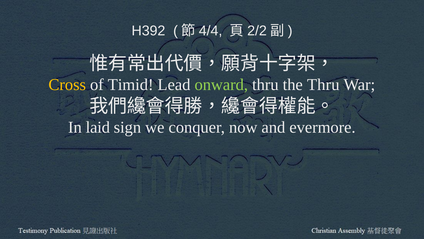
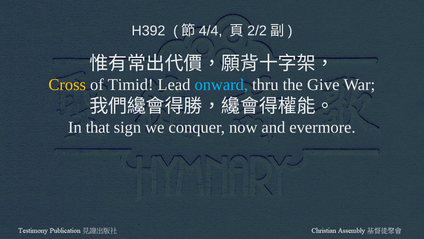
onward colour: light green -> light blue
the Thru: Thru -> Give
laid: laid -> that
